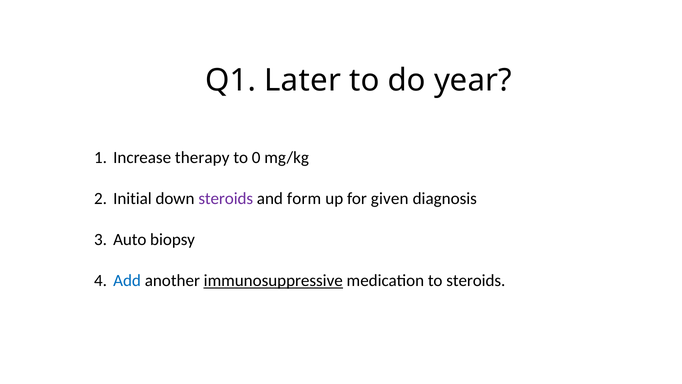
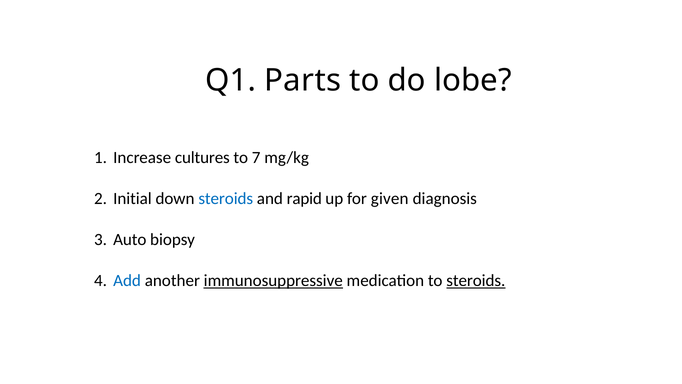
Later: Later -> Parts
year: year -> lobe
therapy: therapy -> cultures
0: 0 -> 7
steroids at (226, 198) colour: purple -> blue
form: form -> rapid
steroids at (476, 280) underline: none -> present
